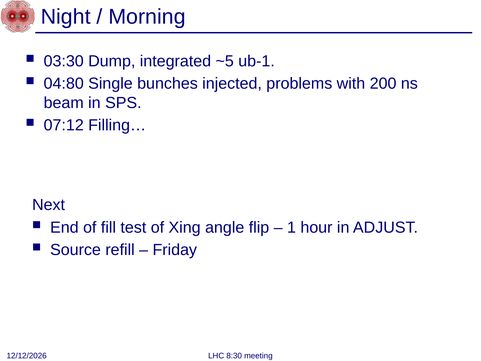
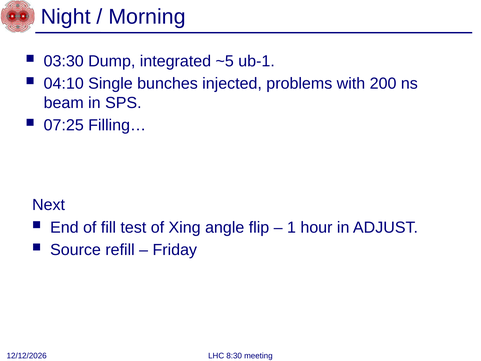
04:80: 04:80 -> 04:10
07:12: 07:12 -> 07:25
